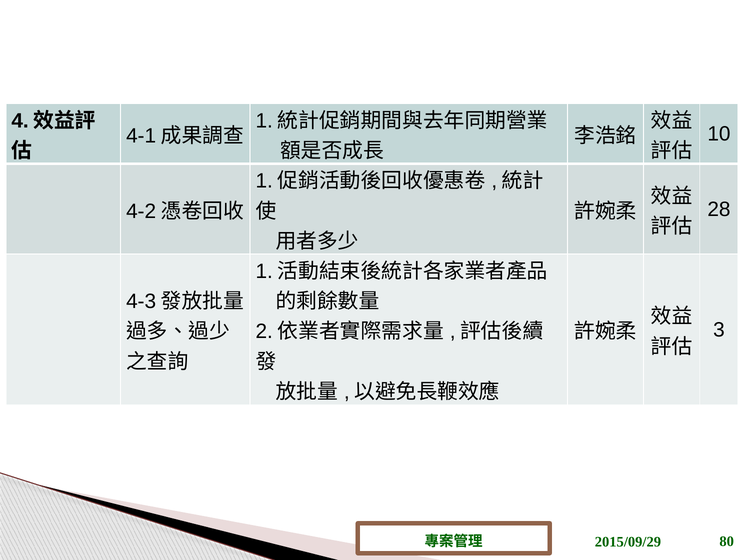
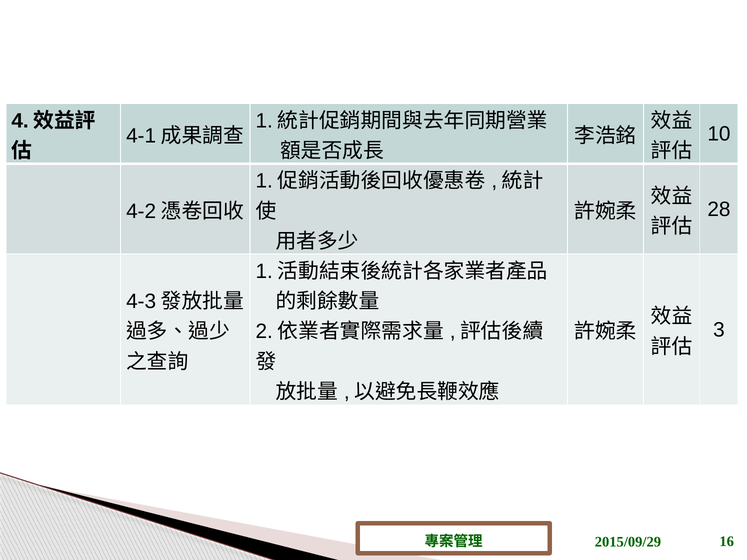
80: 80 -> 16
